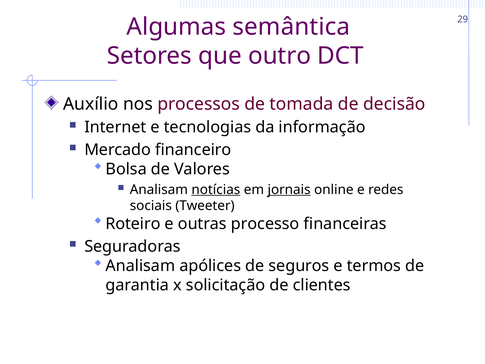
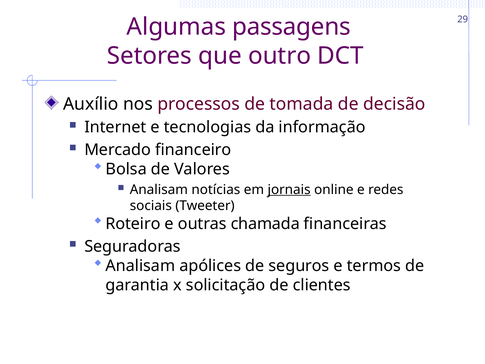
semântica: semântica -> passagens
notícias underline: present -> none
processo: processo -> chamada
